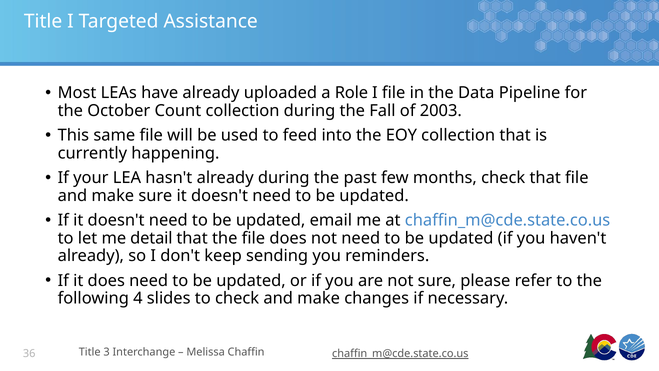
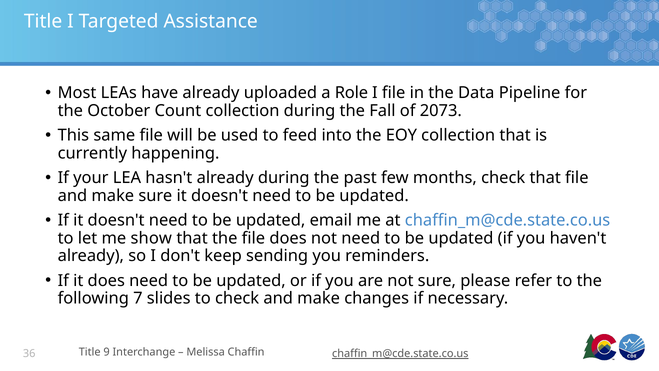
2003: 2003 -> 2073
detail: detail -> show
4: 4 -> 7
3: 3 -> 9
